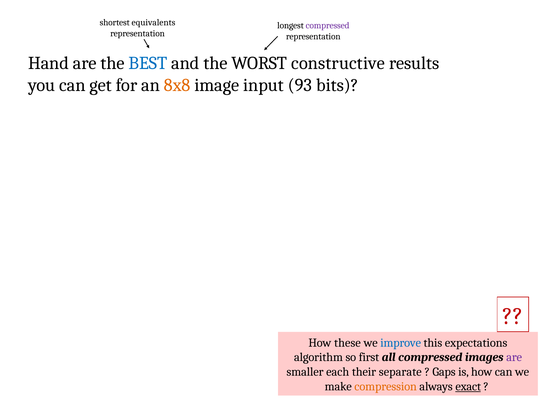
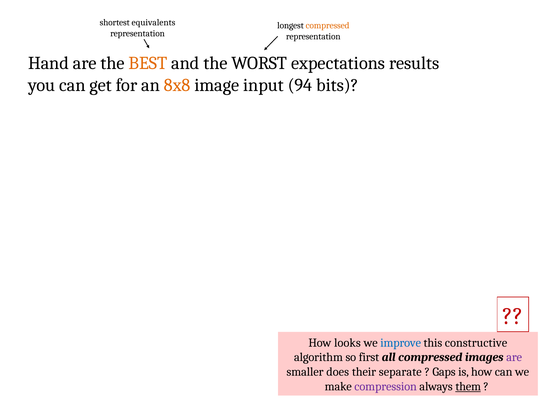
compressed at (328, 26) colour: purple -> orange
BEST colour: blue -> orange
constructive: constructive -> expectations
93: 93 -> 94
these: these -> looks
expectations: expectations -> constructive
each: each -> does
compression colour: orange -> purple
exact: exact -> them
